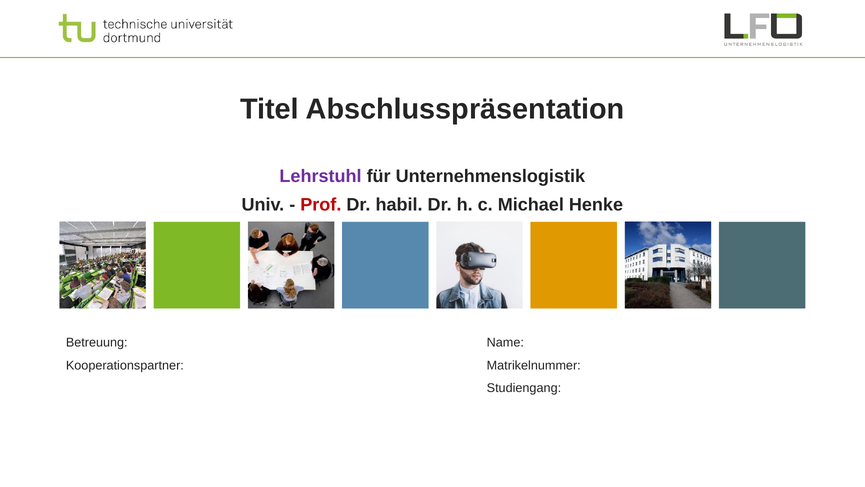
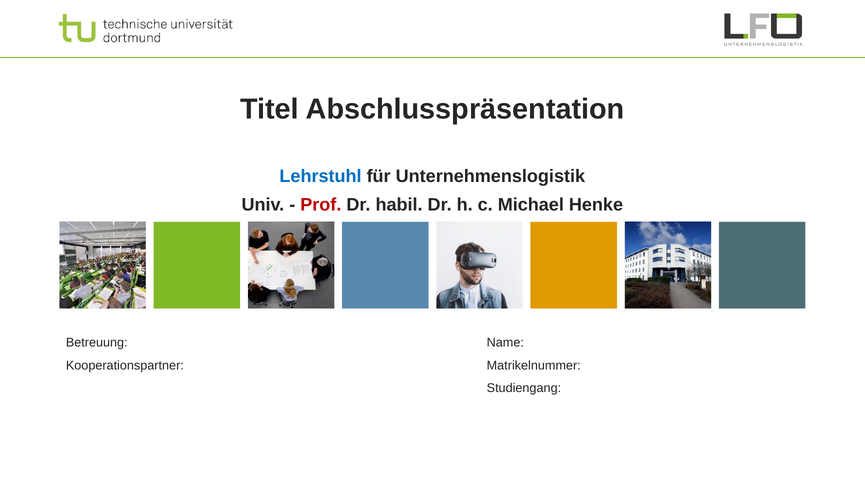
Lehrstuhl colour: purple -> blue
